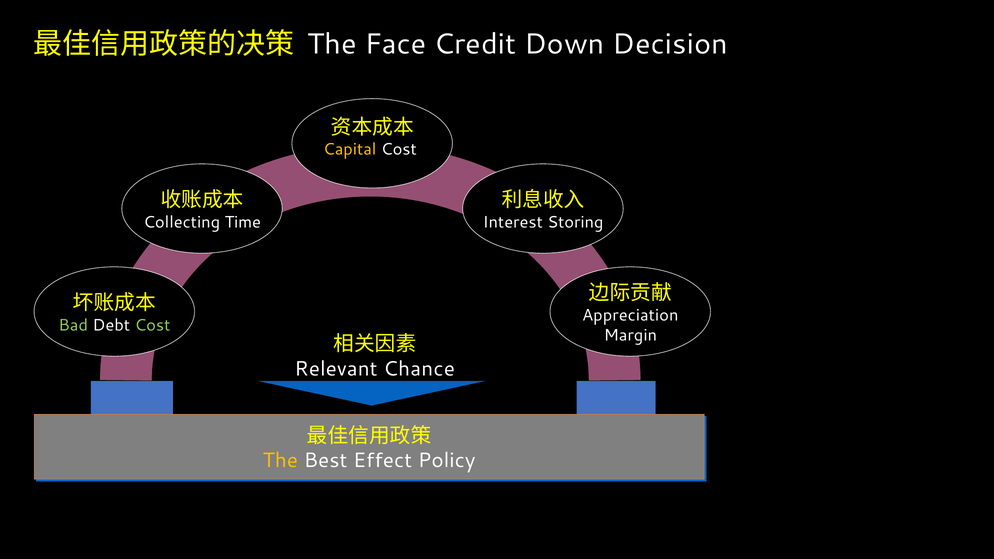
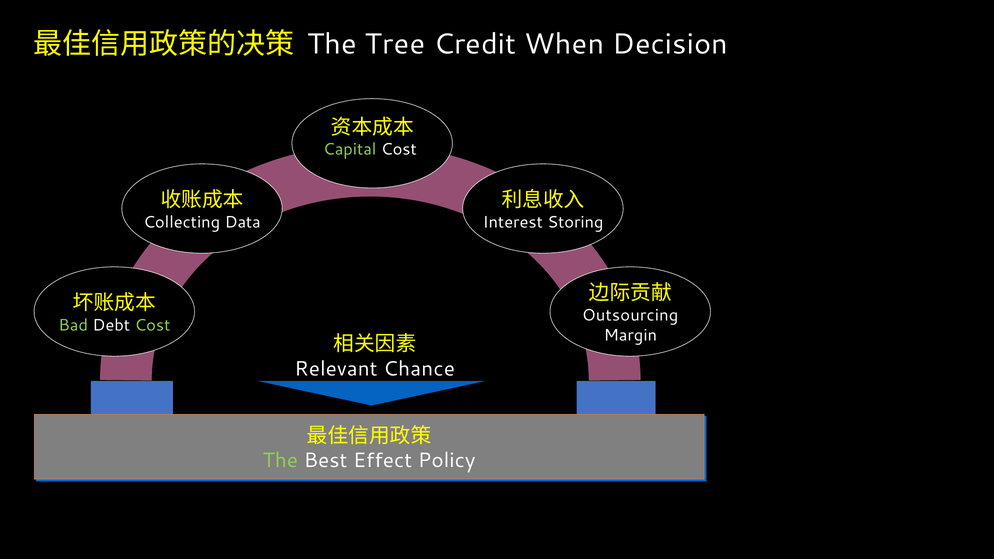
Face: Face -> Tree
Down: Down -> When
Capital colour: yellow -> light green
Time: Time -> Data
Appreciation: Appreciation -> Outsourcing
The at (280, 461) colour: yellow -> light green
